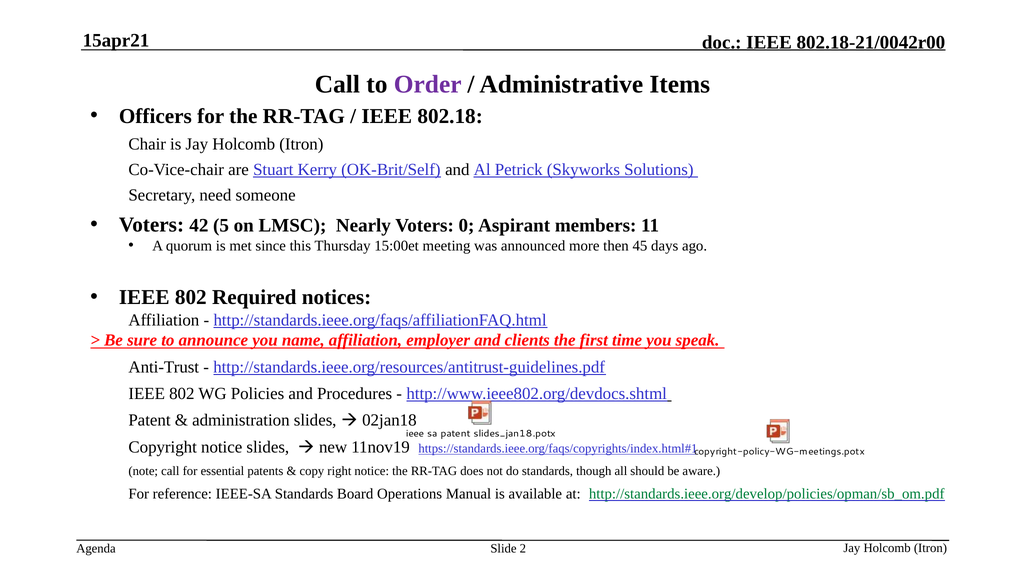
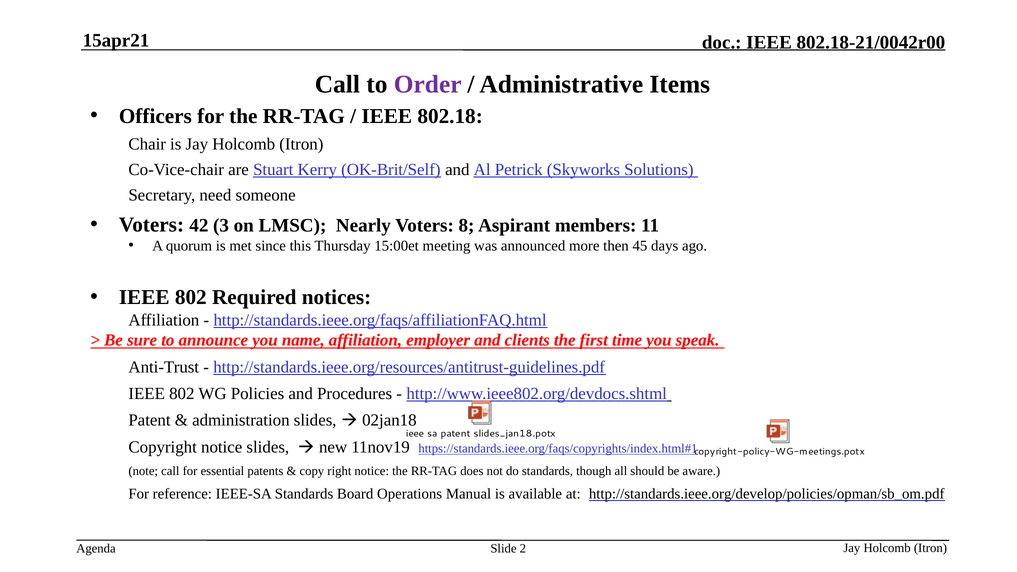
5: 5 -> 3
0: 0 -> 8
http://standards.ieee.org/develop/policies/opman/sb_om.pdf colour: green -> black
